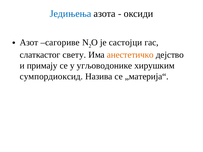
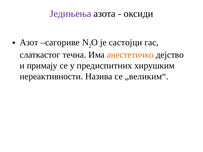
Једињења colour: blue -> purple
свету: свету -> течна
угљоводонике: угљоводонике -> предиспитних
сумпордиоксид: сумпордиоксид -> нереактивности
„материја“: „материја“ -> „великим“
